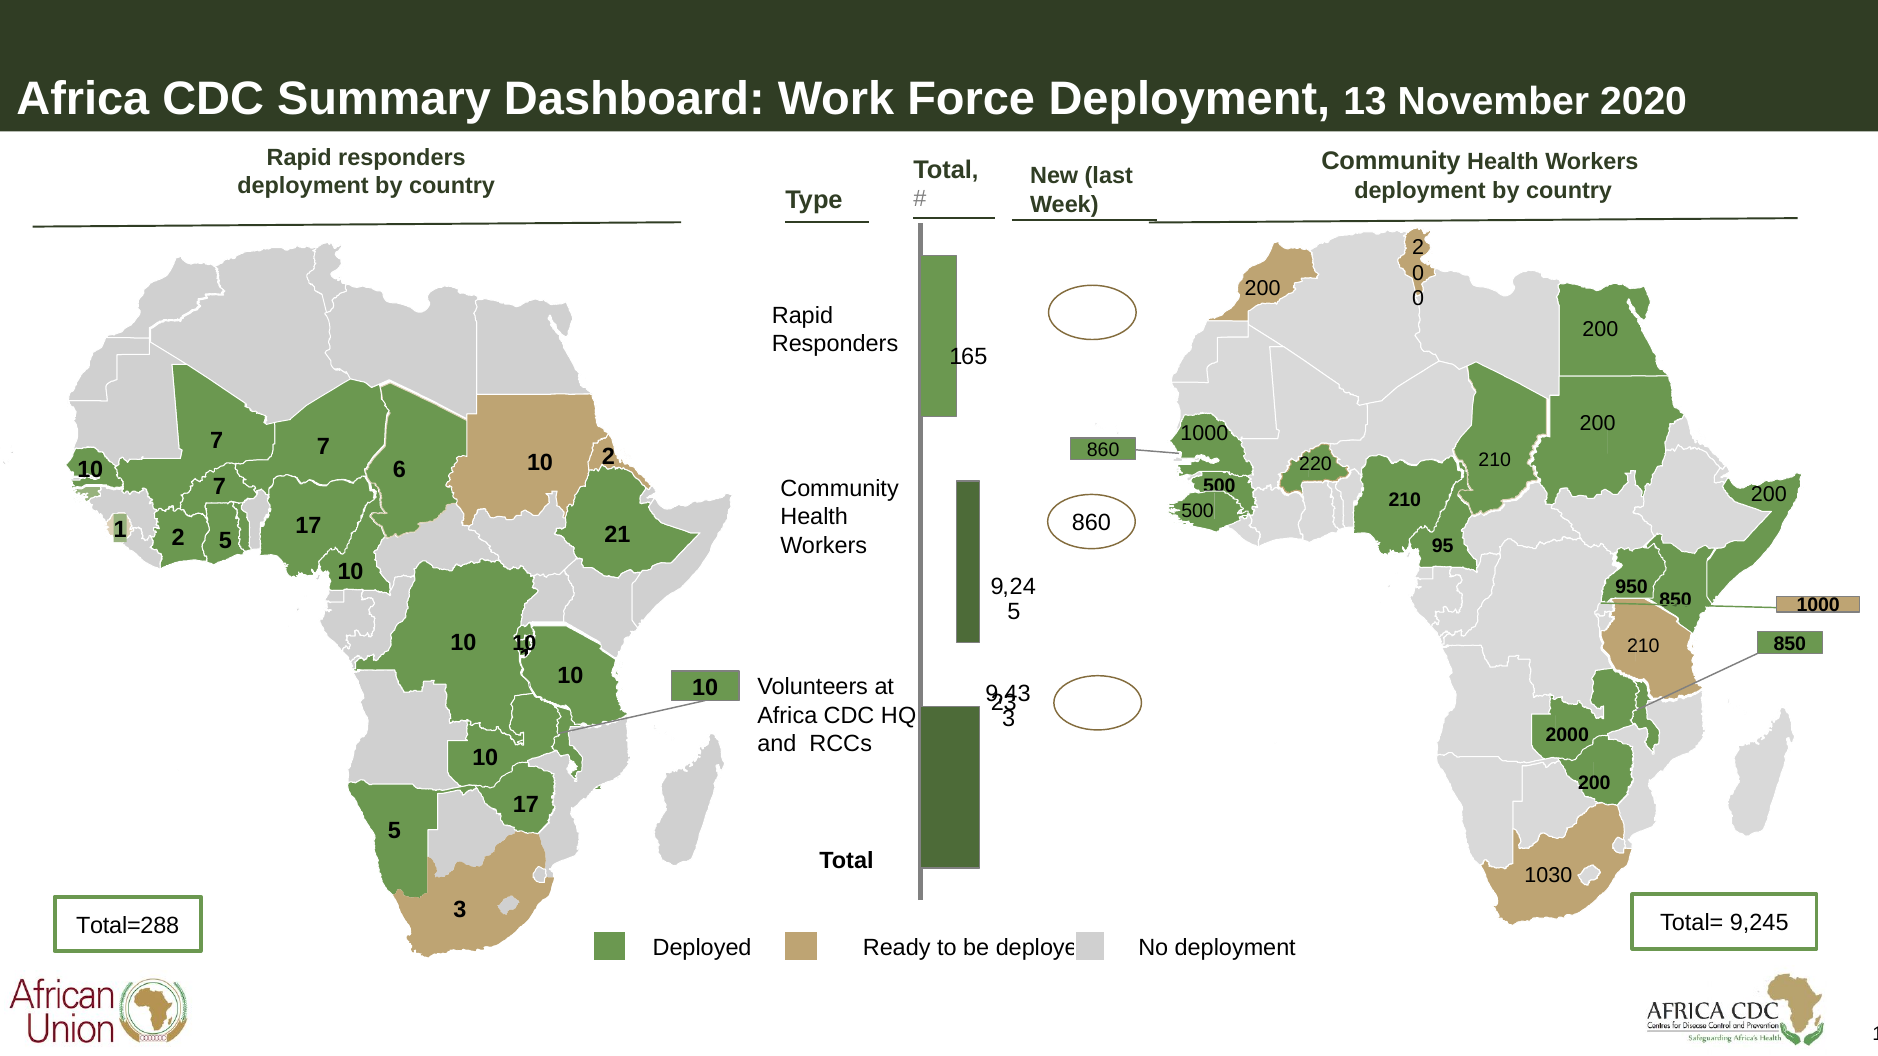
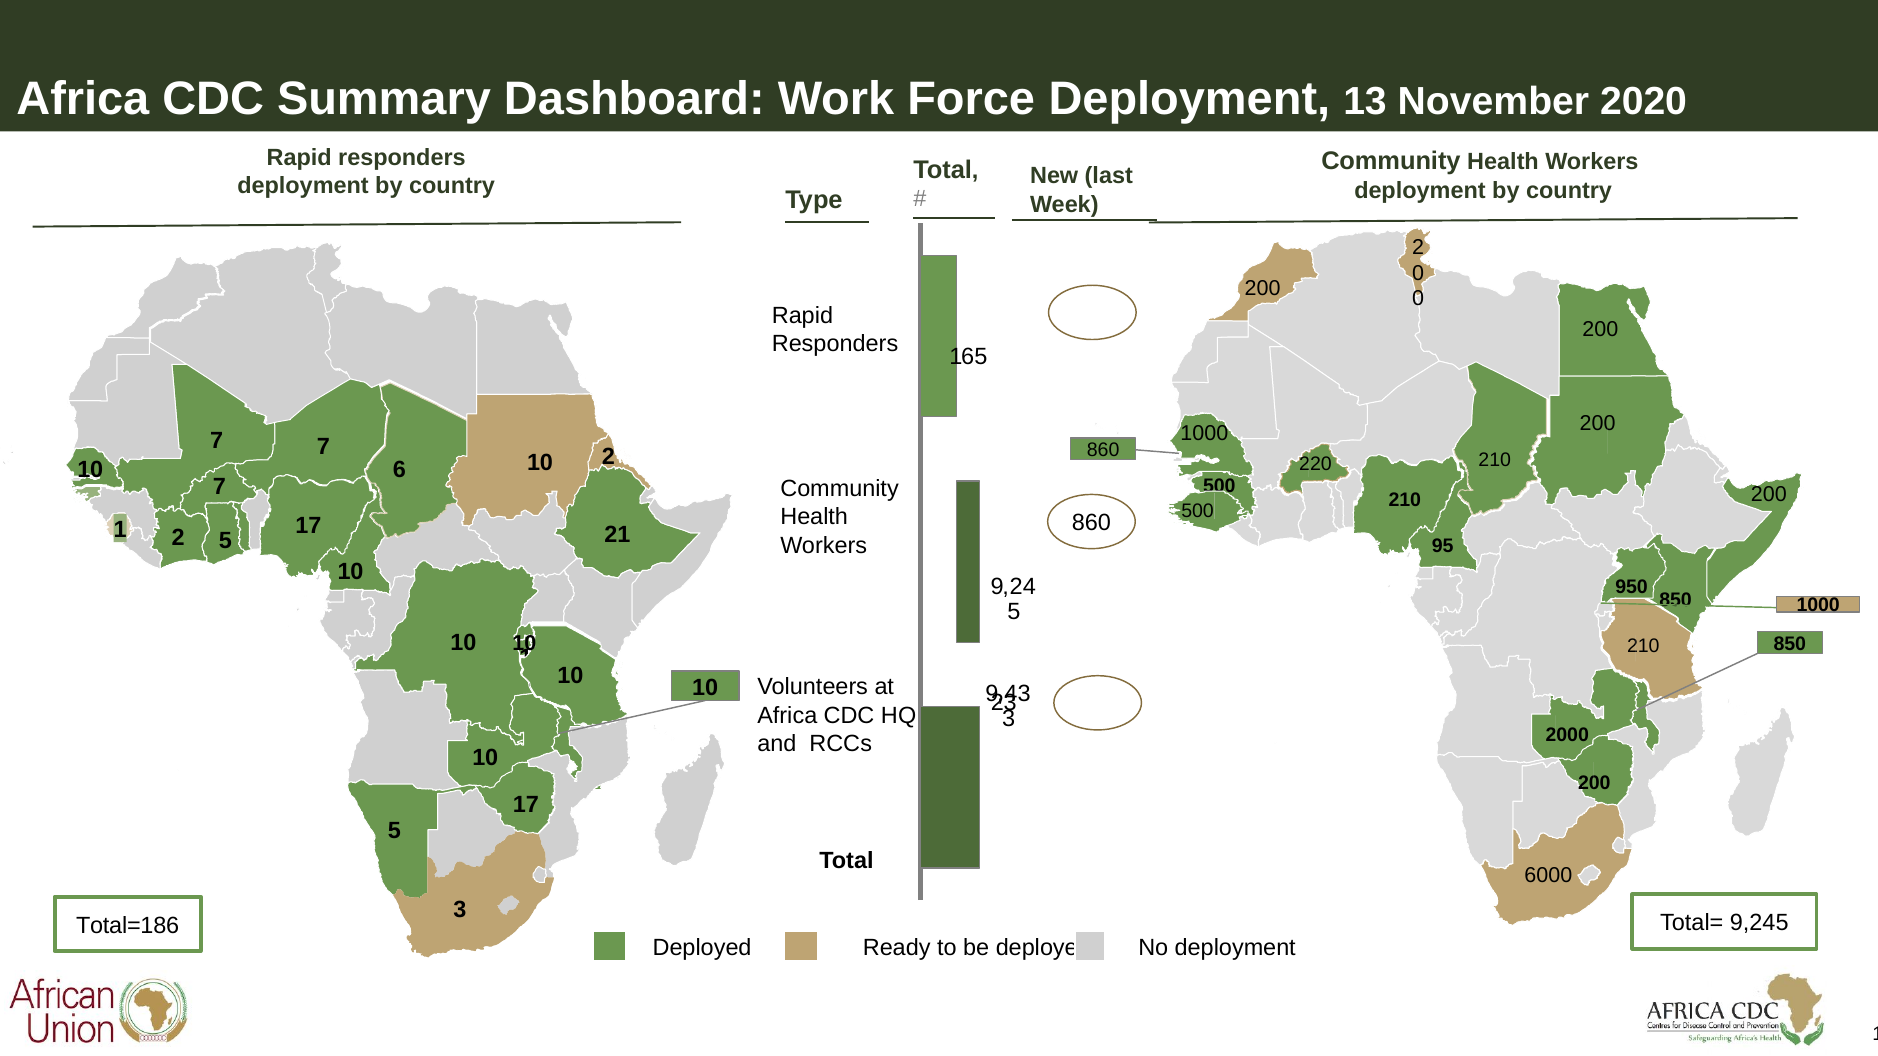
1030: 1030 -> 6000
Total=288: Total=288 -> Total=186
